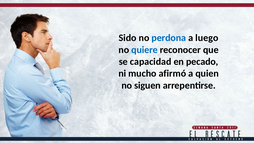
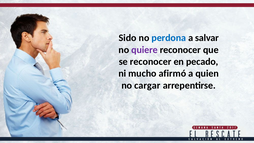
luego: luego -> salvar
quiere colour: blue -> purple
se capacidad: capacidad -> reconocer
siguen: siguen -> cargar
